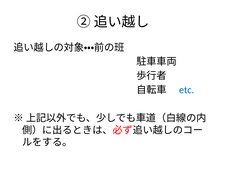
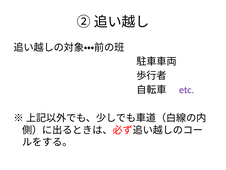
etc colour: blue -> purple
